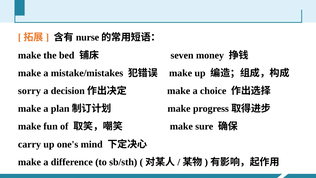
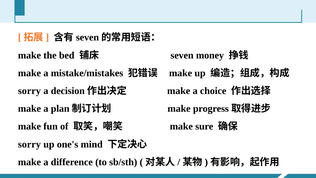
nurse at (87, 37): nurse -> seven
carry at (29, 144): carry -> sorry
